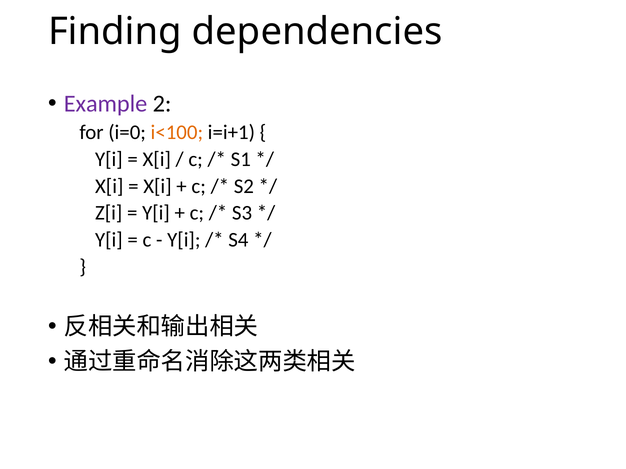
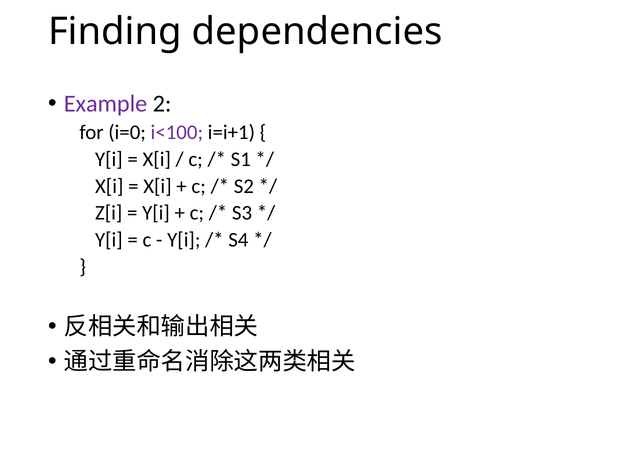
i<100 colour: orange -> purple
